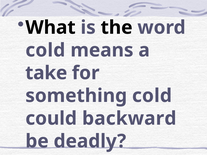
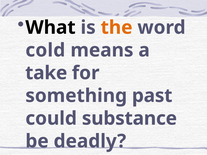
the colour: black -> orange
something cold: cold -> past
backward: backward -> substance
